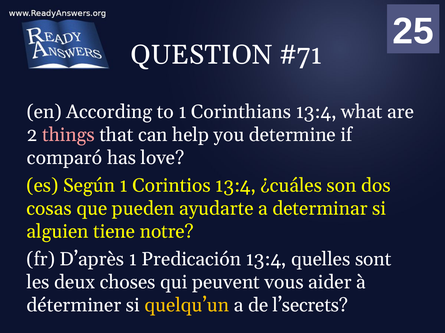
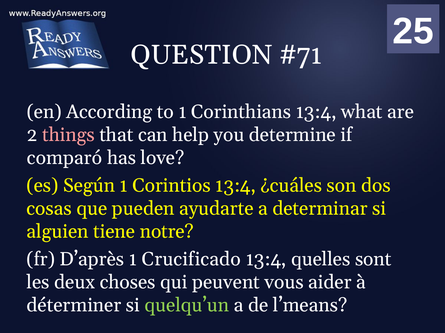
Predicación: Predicación -> Crucificado
quelqu’un colour: yellow -> light green
l’secrets: l’secrets -> l’means
